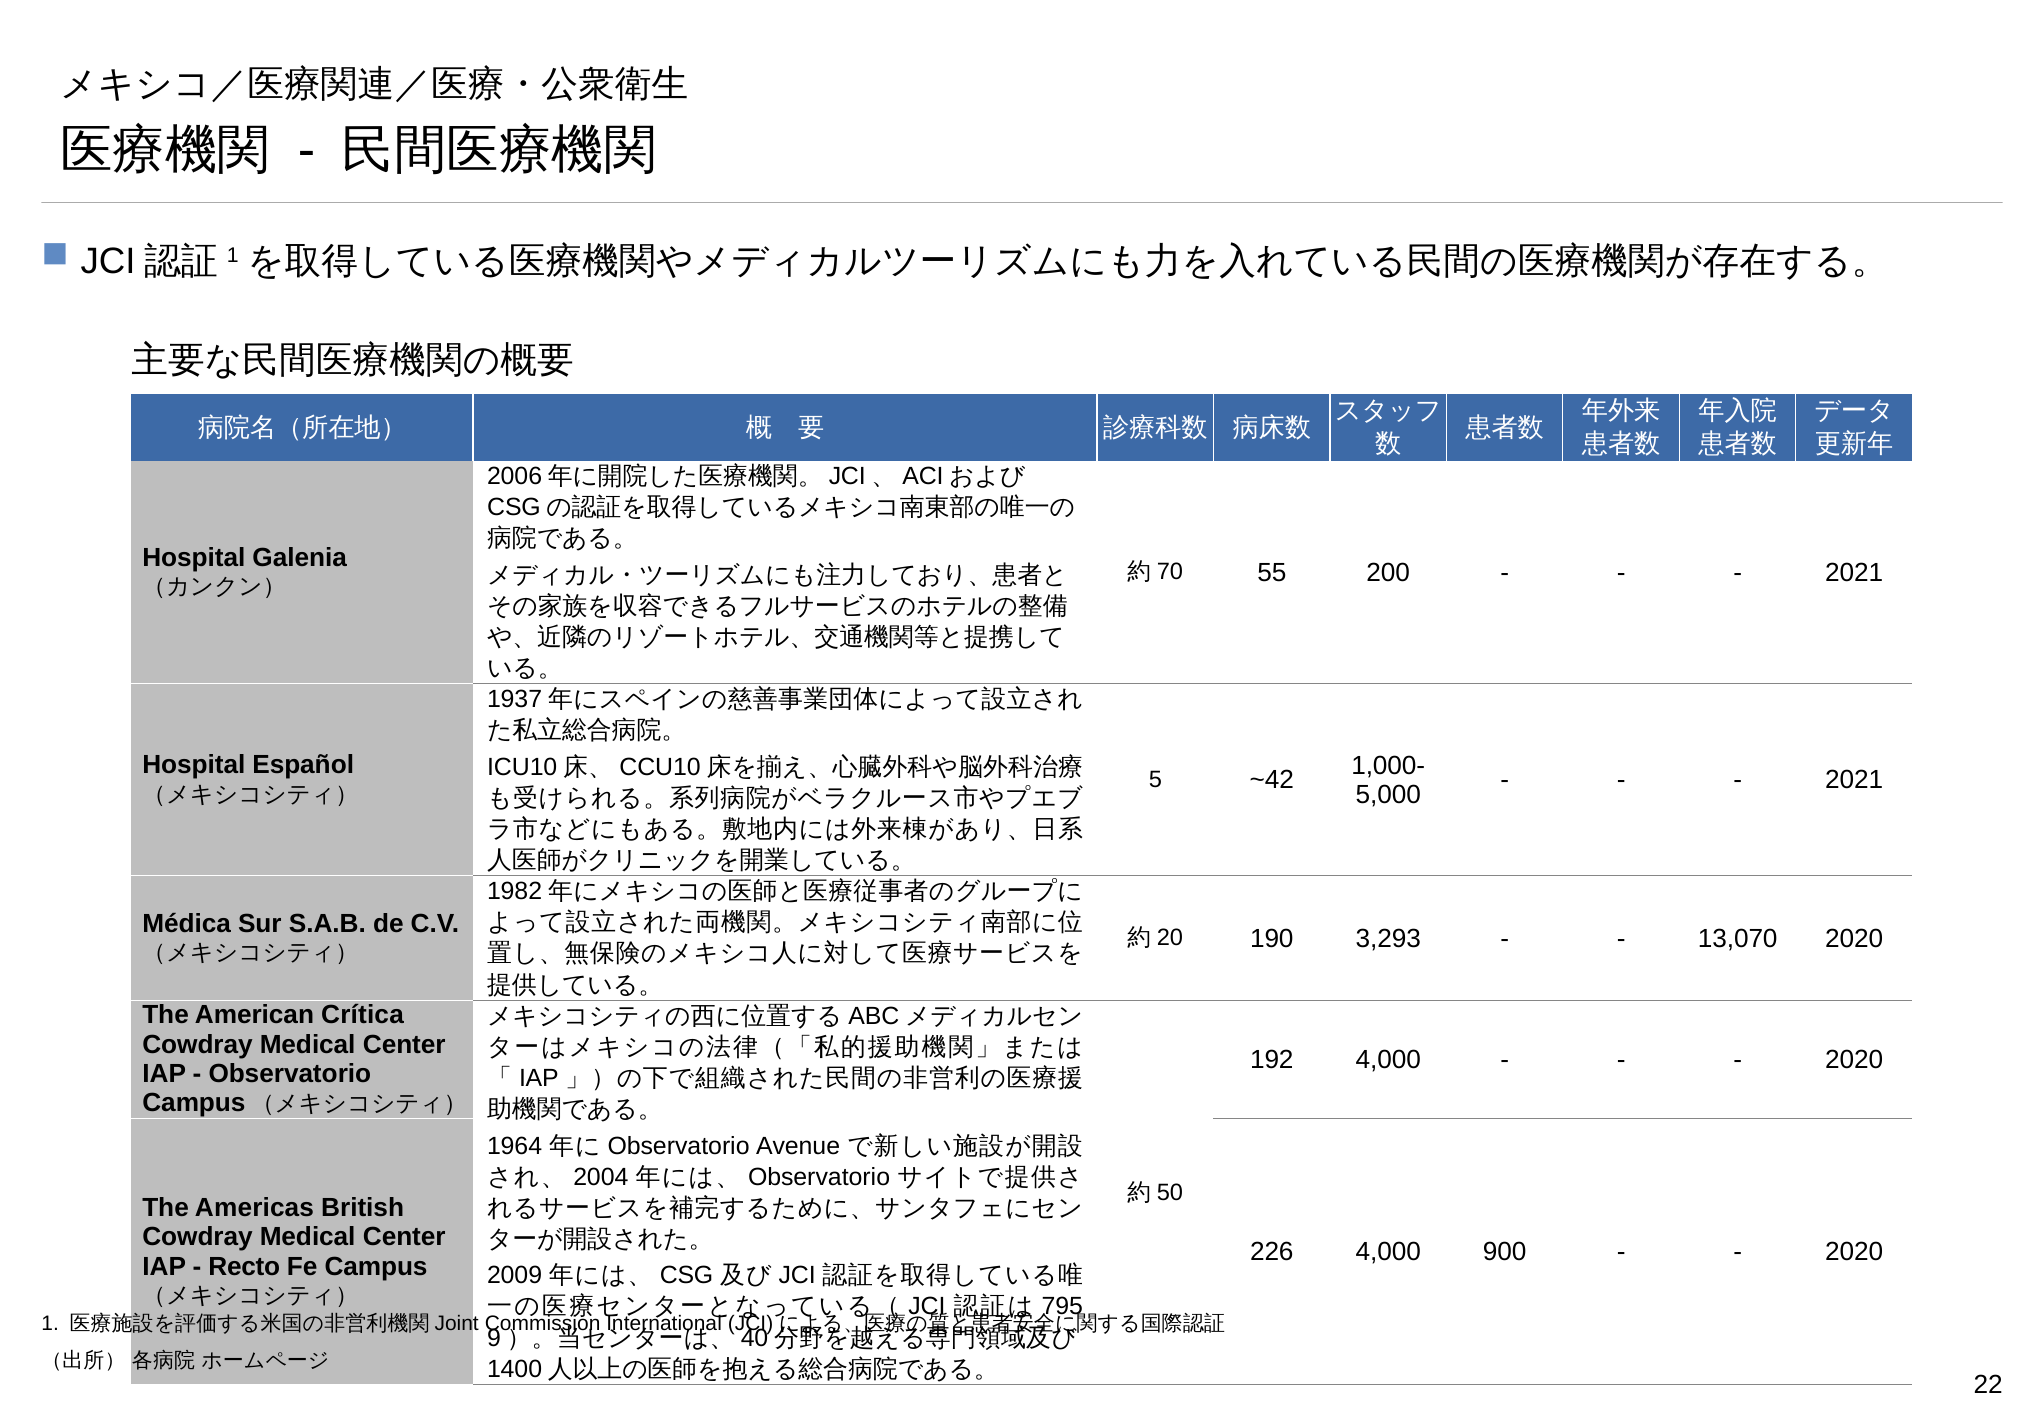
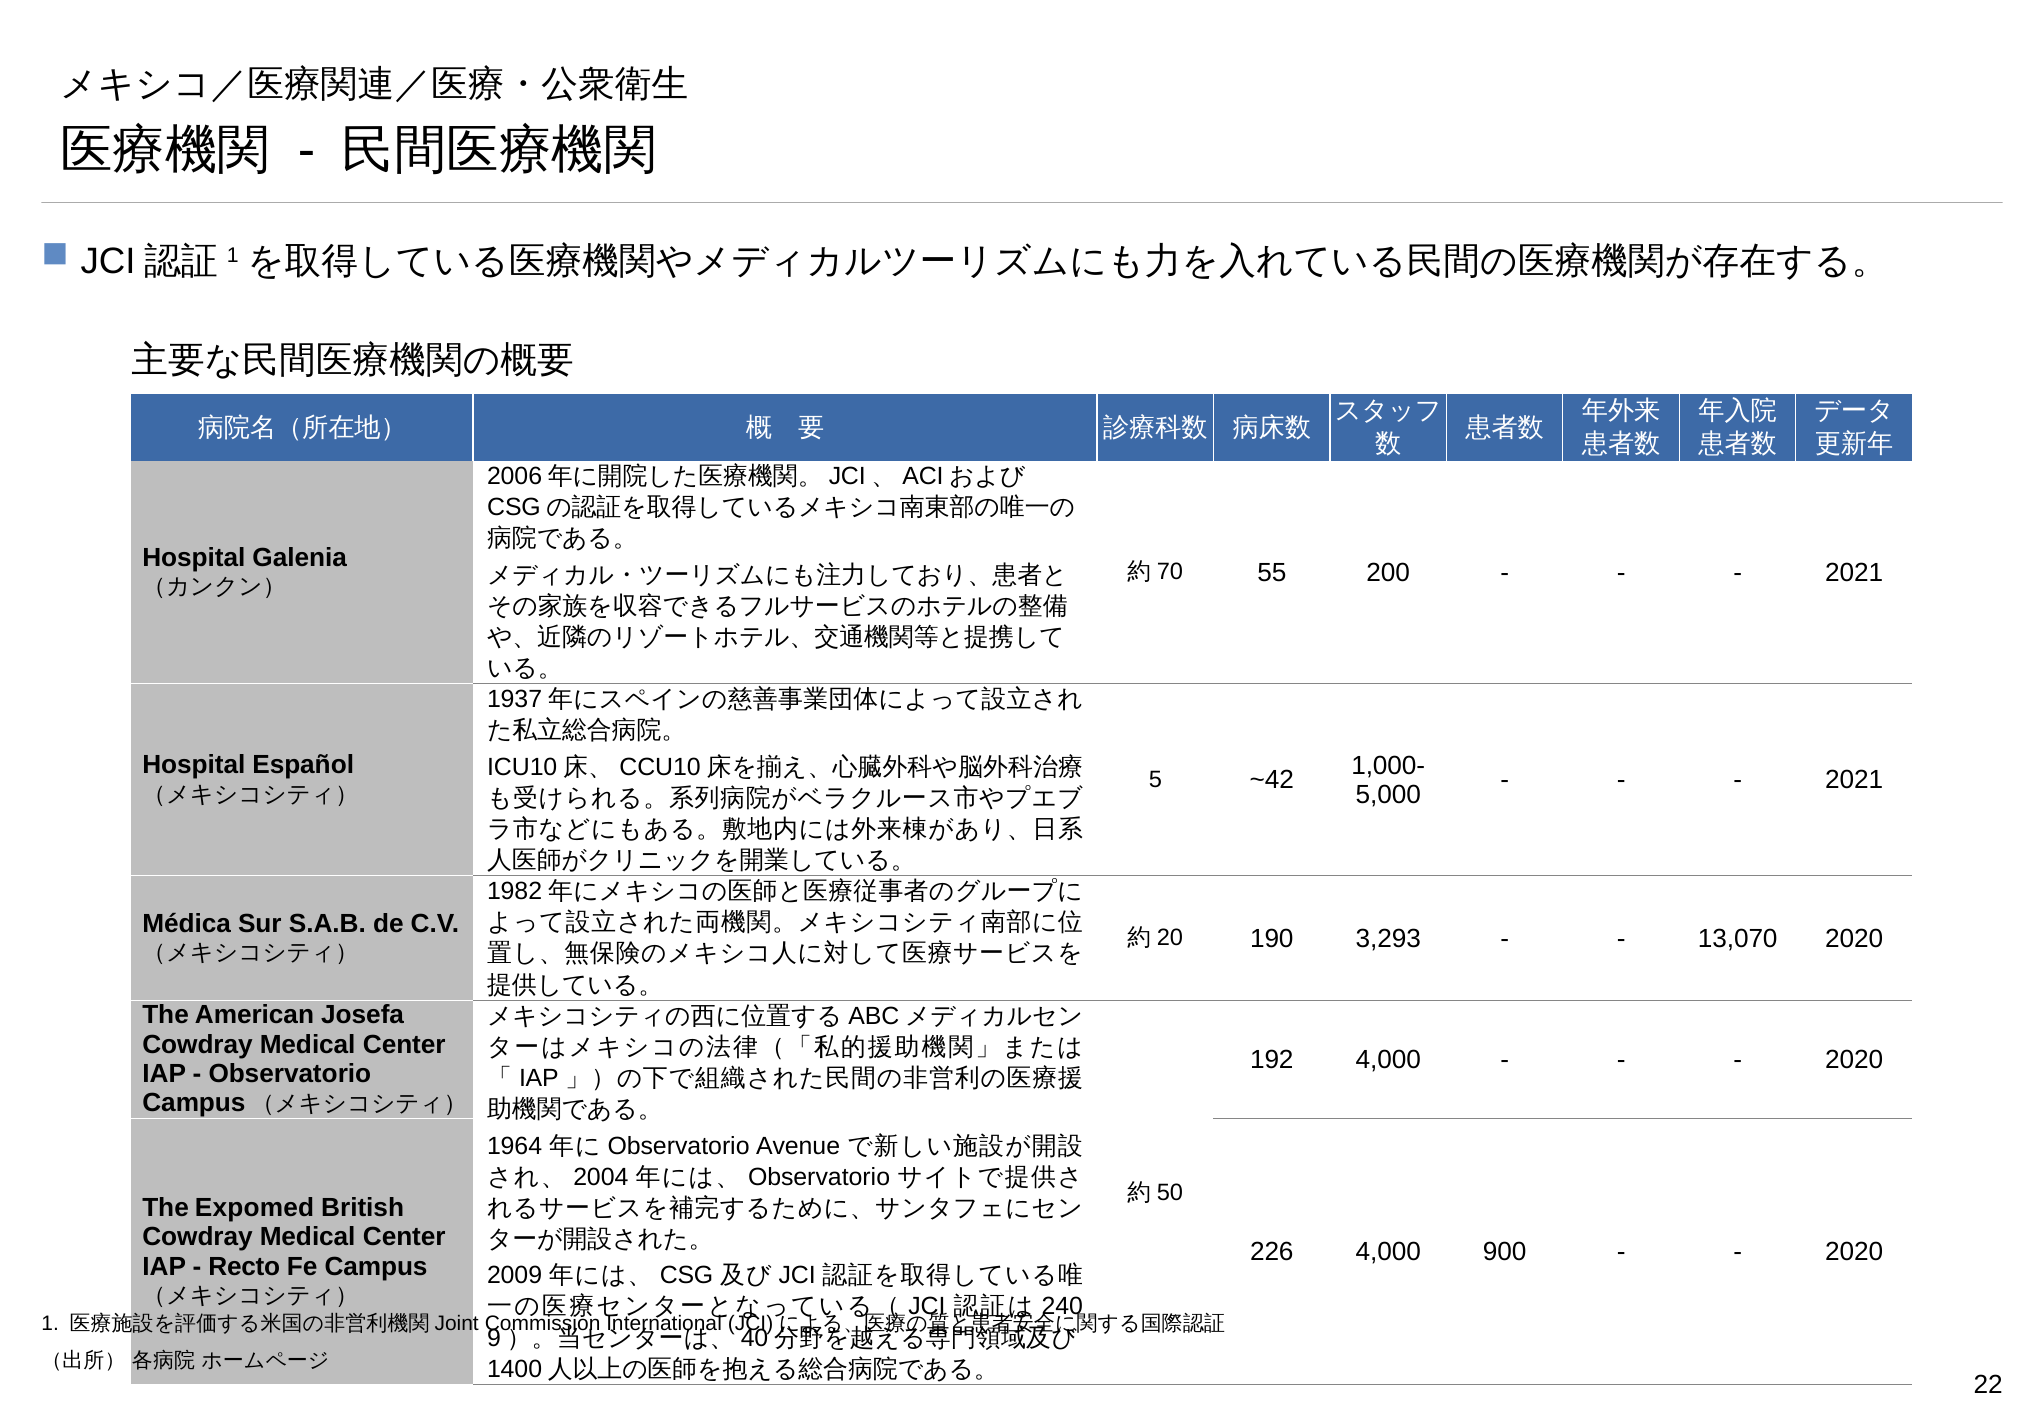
Crítica: Crítica -> Josefa
Americas: Americas -> Expomed
795: 795 -> 240
